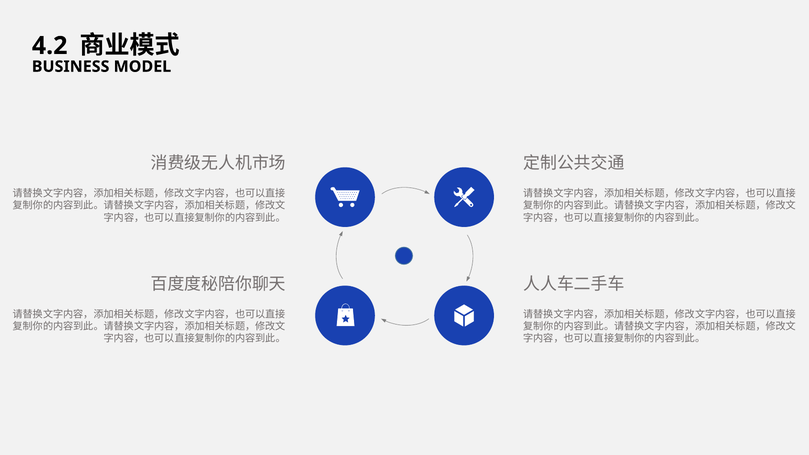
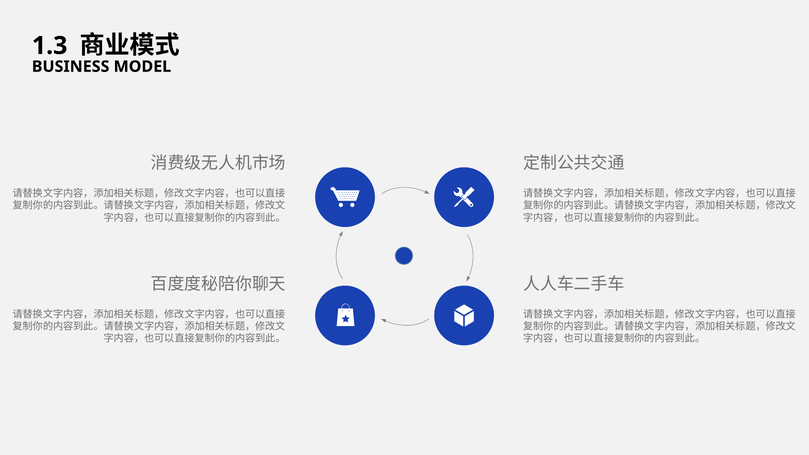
4.2: 4.2 -> 1.3
